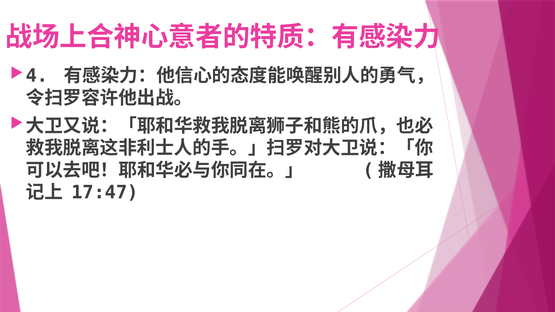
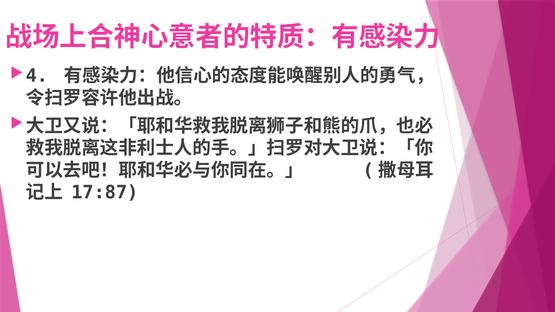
17:47: 17:47 -> 17:87
